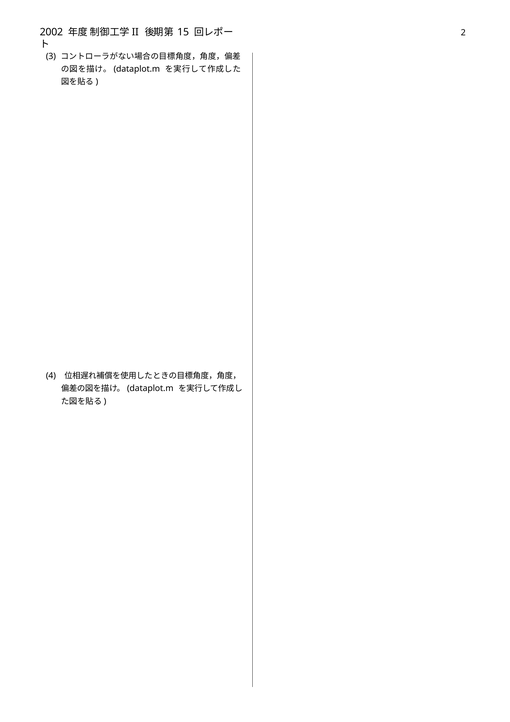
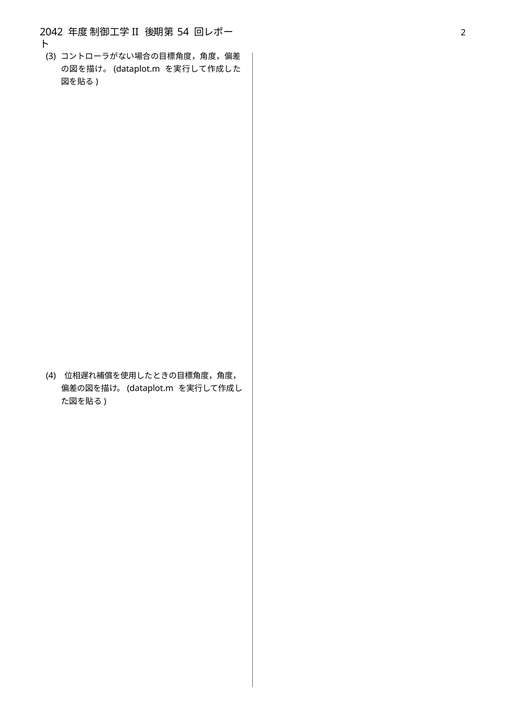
2002: 2002 -> 2042
15: 15 -> 54
